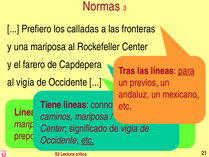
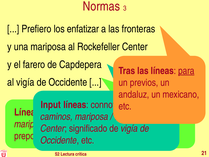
calladas: calladas -> enfatizar
Tiene: Tiene -> Input
etc at (88, 140) underline: present -> none
